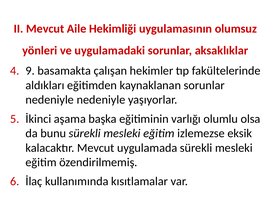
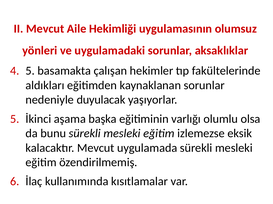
9 at (30, 71): 9 -> 5
nedeniyle nedeniyle: nedeniyle -> duyulacak
